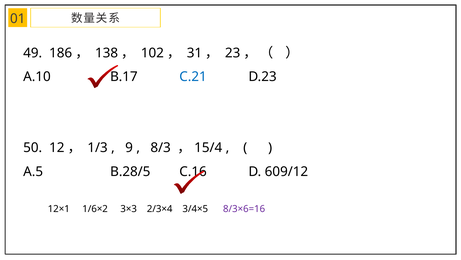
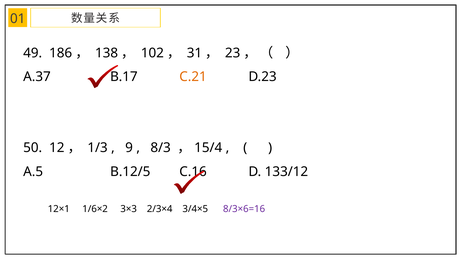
A.10: A.10 -> A.37
C.21 colour: blue -> orange
B.28/5: B.28/5 -> B.12/5
609/12: 609/12 -> 133/12
